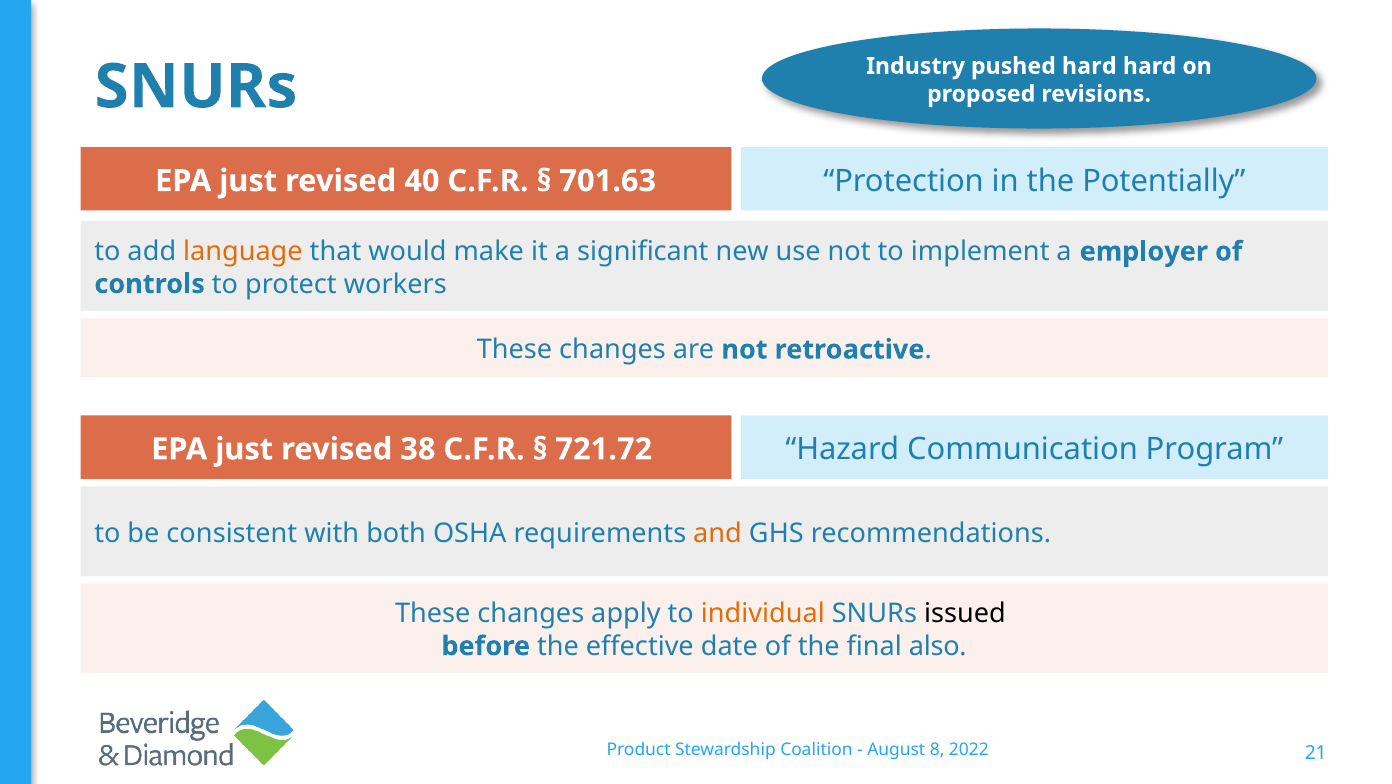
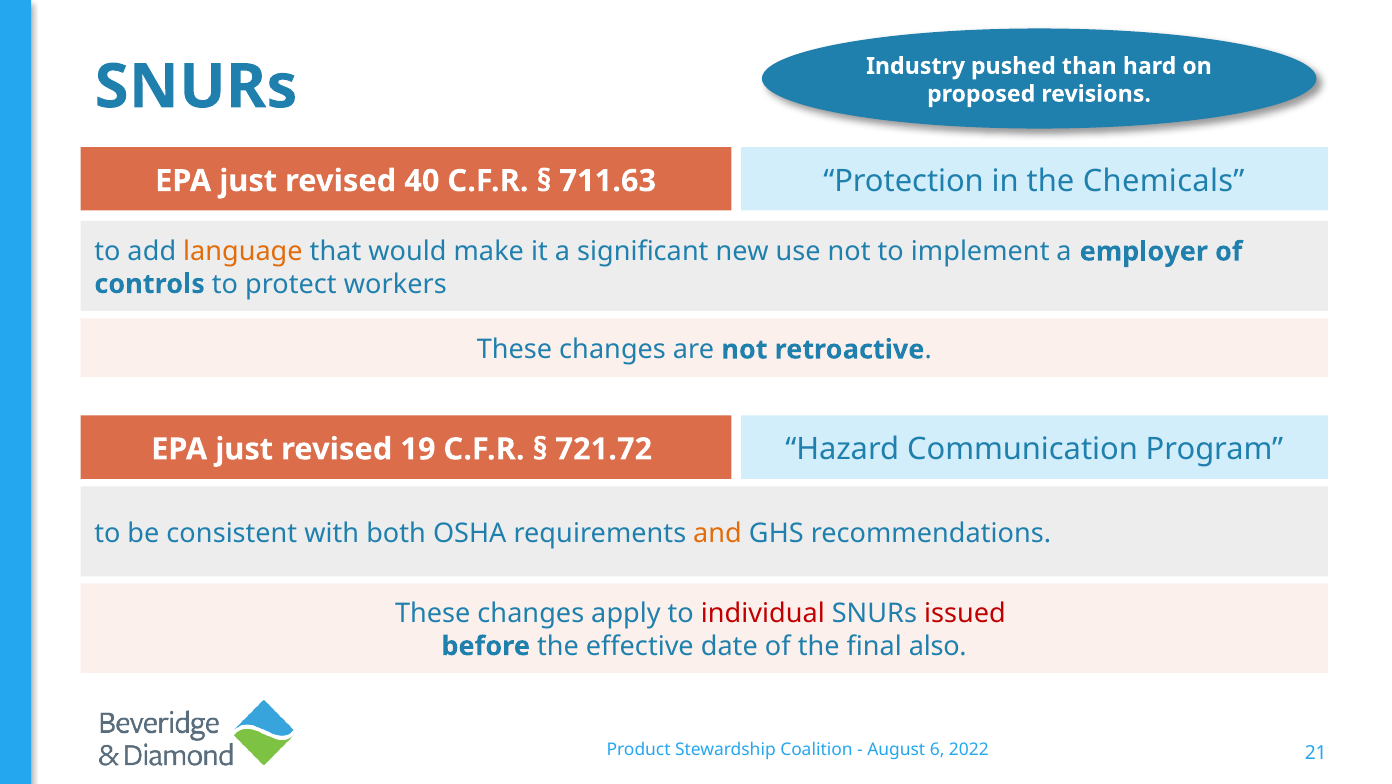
pushed hard: hard -> than
701.63: 701.63 -> 711.63
Potentially: Potentially -> Chemicals
38: 38 -> 19
individual colour: orange -> red
issued colour: black -> red
8: 8 -> 6
